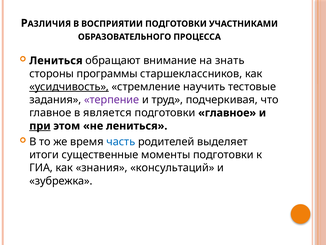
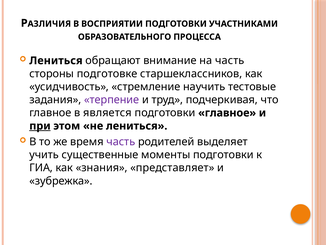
на знать: знать -> часть
программы: программы -> подготовке
усидчивость underline: present -> none
часть at (121, 141) colour: blue -> purple
итоги: итоги -> учить
консультаций: консультаций -> представляет
